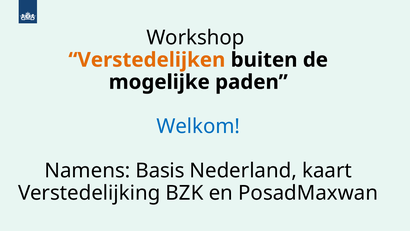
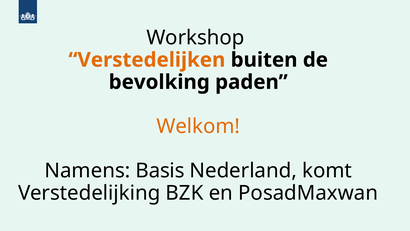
mogelijke: mogelijke -> bevolking
Welkom colour: blue -> orange
kaart: kaart -> komt
